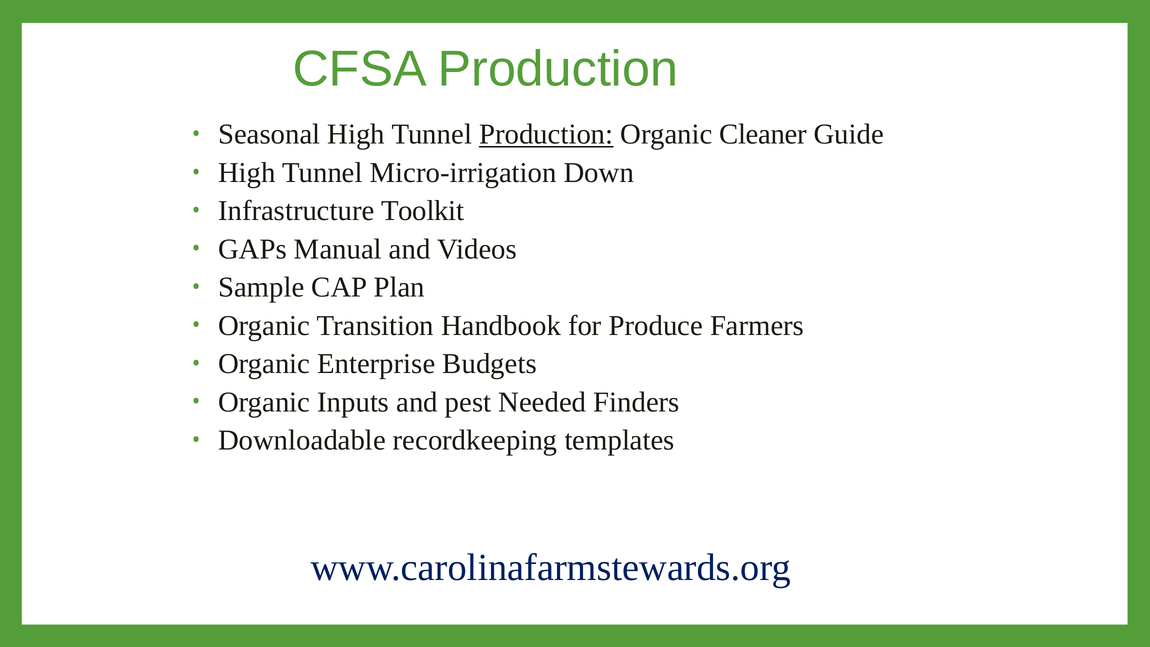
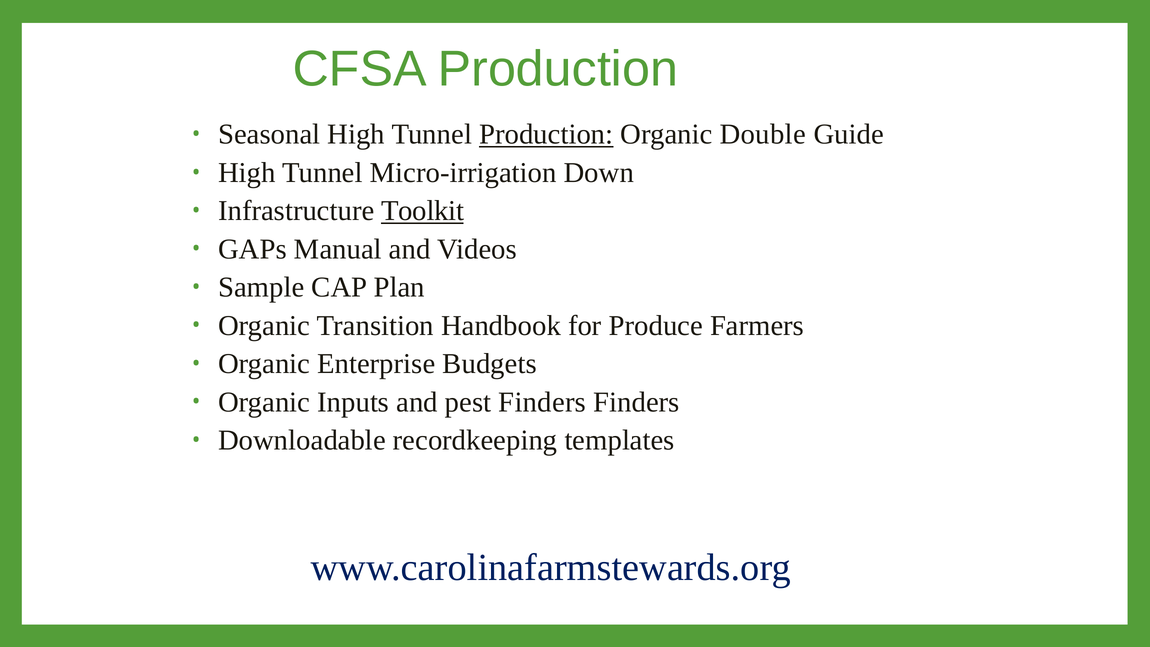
Cleaner: Cleaner -> Double
Toolkit underline: none -> present
pest Needed: Needed -> Finders
